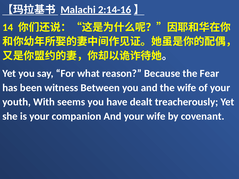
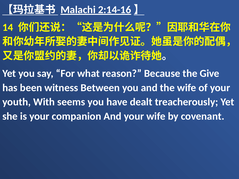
Fear: Fear -> Give
